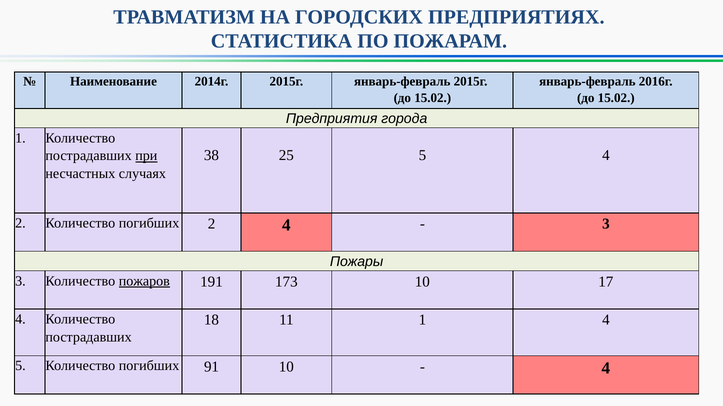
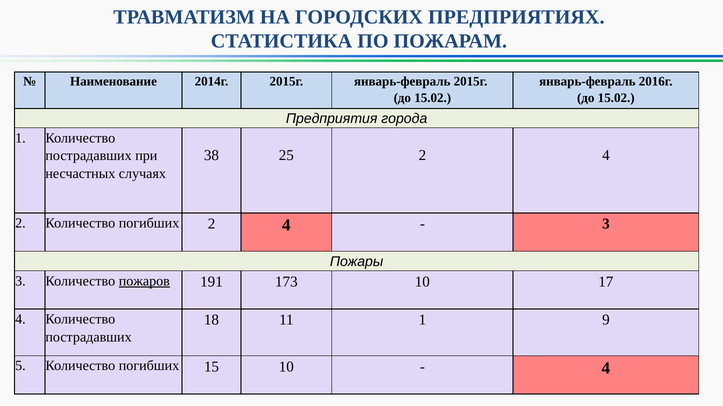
25 5: 5 -> 2
при underline: present -> none
1 4: 4 -> 9
91: 91 -> 15
